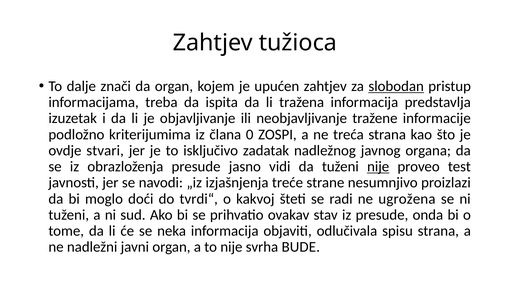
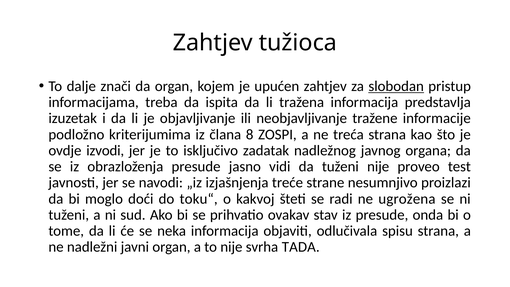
0: 0 -> 8
stvari: stvari -> izvodi
nije at (378, 167) underline: present -> none
tvrdi“: tvrdi“ -> toku“
BUDE: BUDE -> TADA
